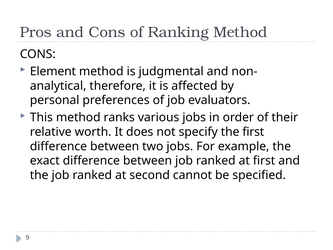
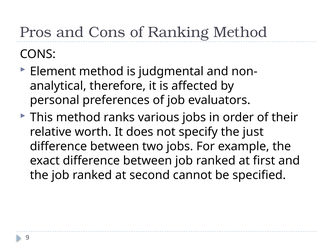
the first: first -> just
